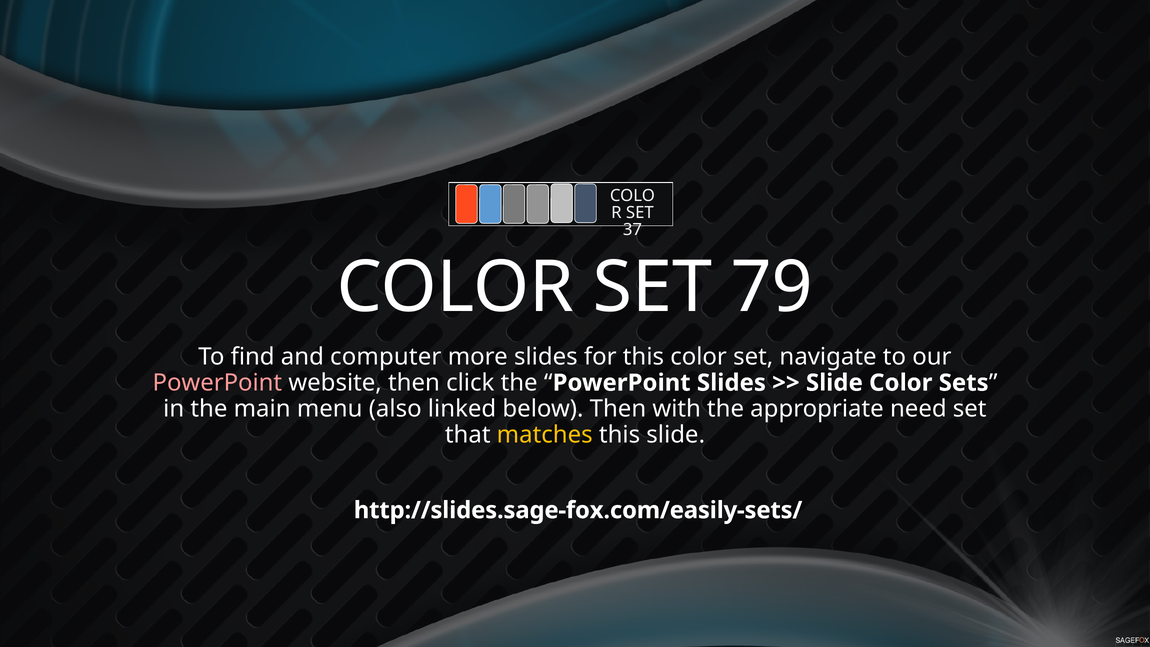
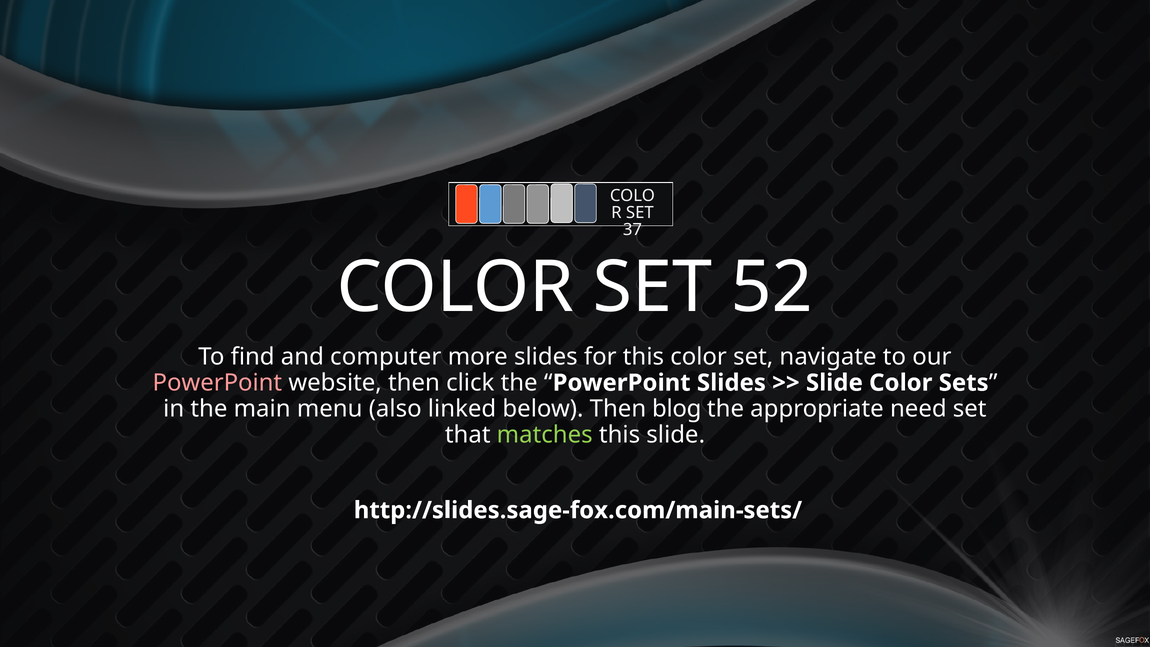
79: 79 -> 52
with: with -> blog
matches colour: yellow -> light green
http://slides.sage-fox.com/easily-sets/: http://slides.sage-fox.com/easily-sets/ -> http://slides.sage-fox.com/main-sets/
